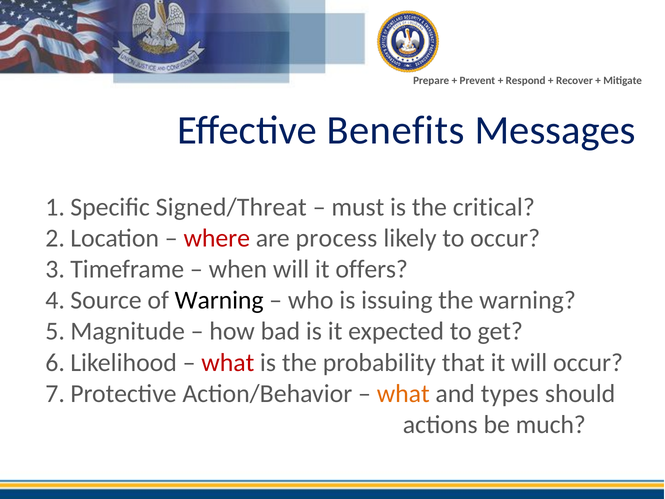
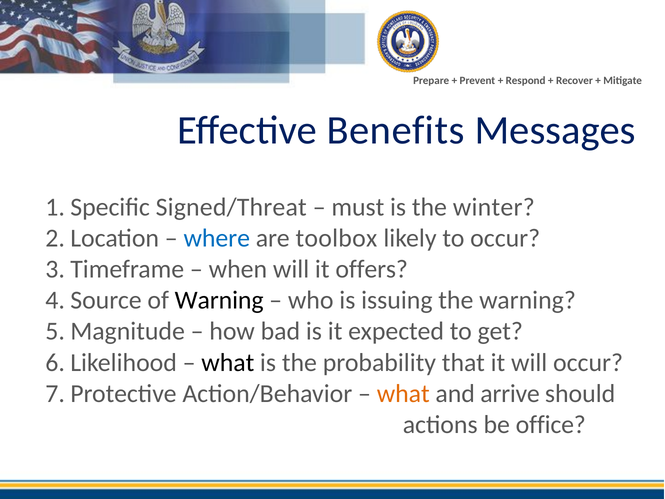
critical: critical -> winter
where colour: red -> blue
process: process -> toolbox
what at (228, 362) colour: red -> black
types: types -> arrive
much: much -> office
